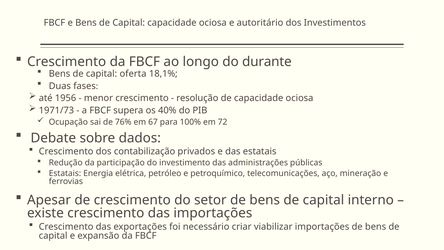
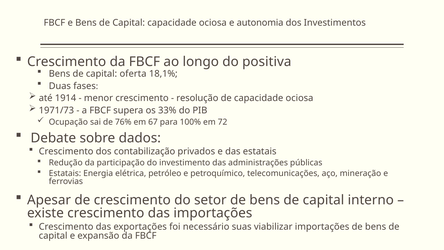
autoritário: autoritário -> autonomia
durante: durante -> positiva
1956: 1956 -> 1914
40%: 40% -> 33%
criar: criar -> suas
